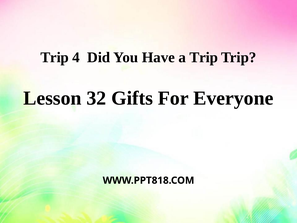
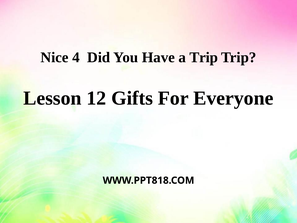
Trip at (55, 57): Trip -> Nice
32: 32 -> 12
